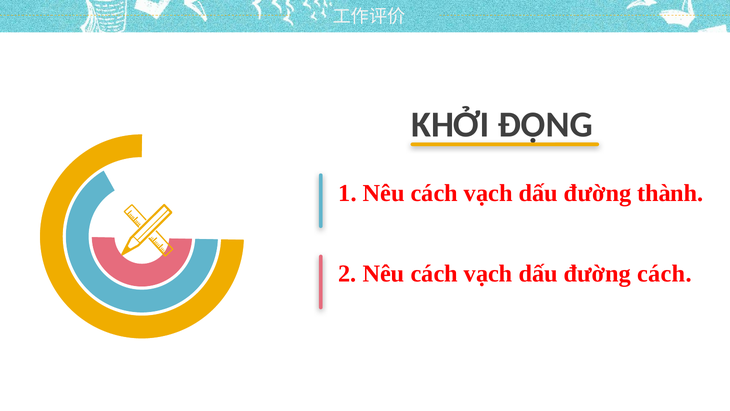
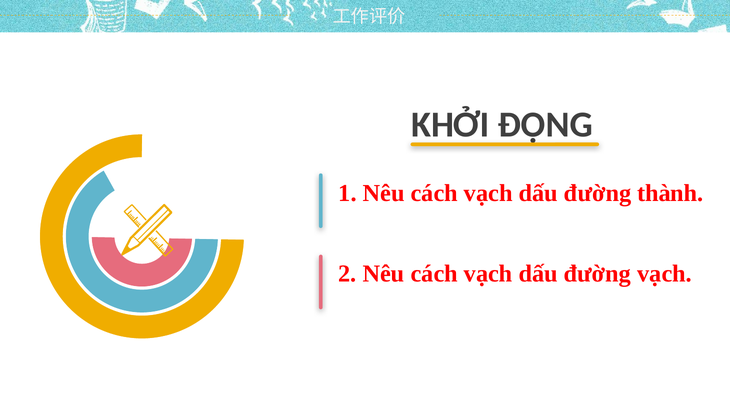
đường cách: cách -> vạch
